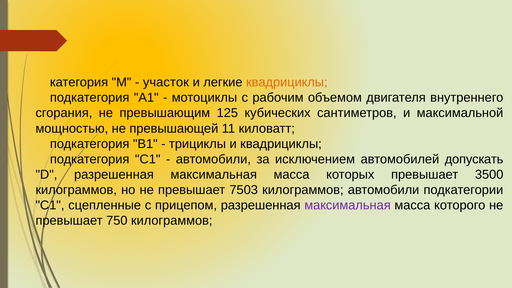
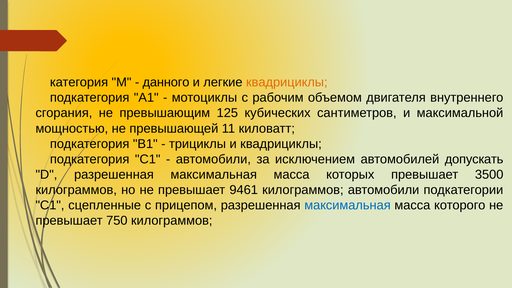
участок: участок -> данного
7503: 7503 -> 9461
максимальная at (348, 205) colour: purple -> blue
